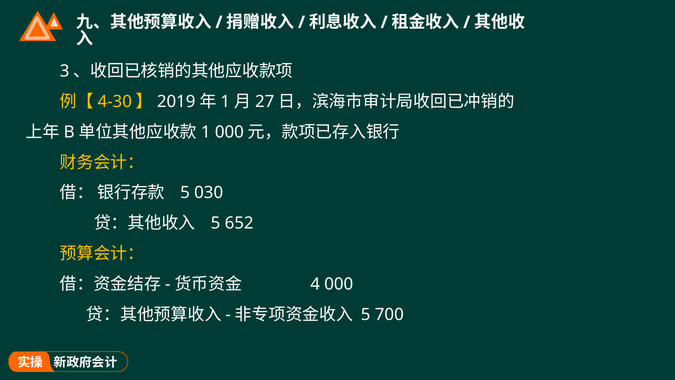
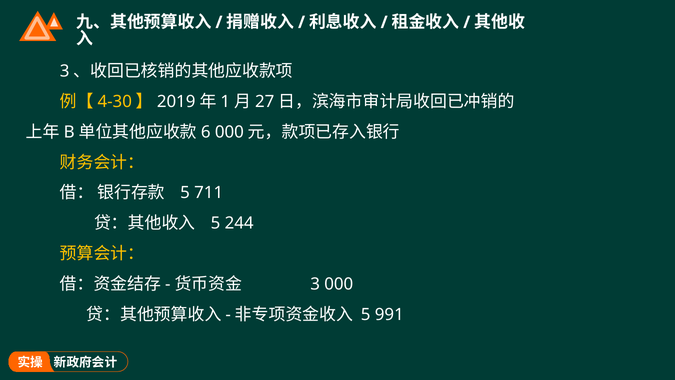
1 at (206, 132): 1 -> 6
030: 030 -> 711
652: 652 -> 244
4 at (315, 284): 4 -> 3
700: 700 -> 991
